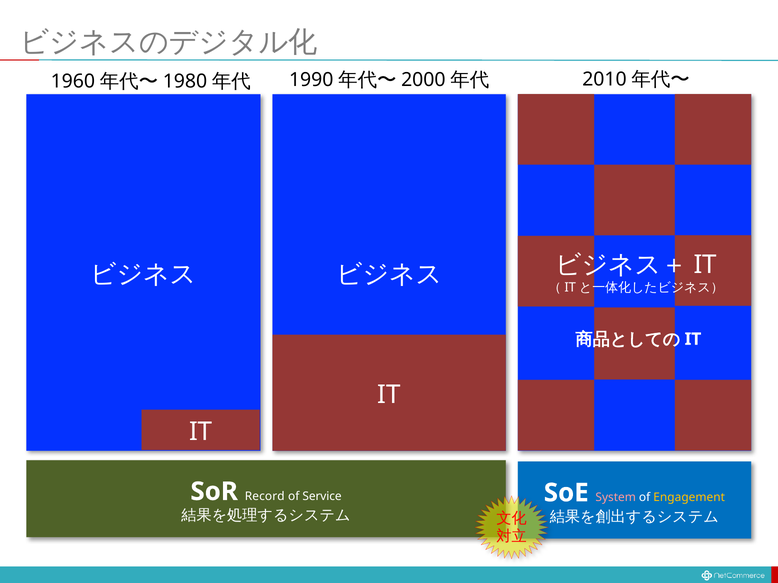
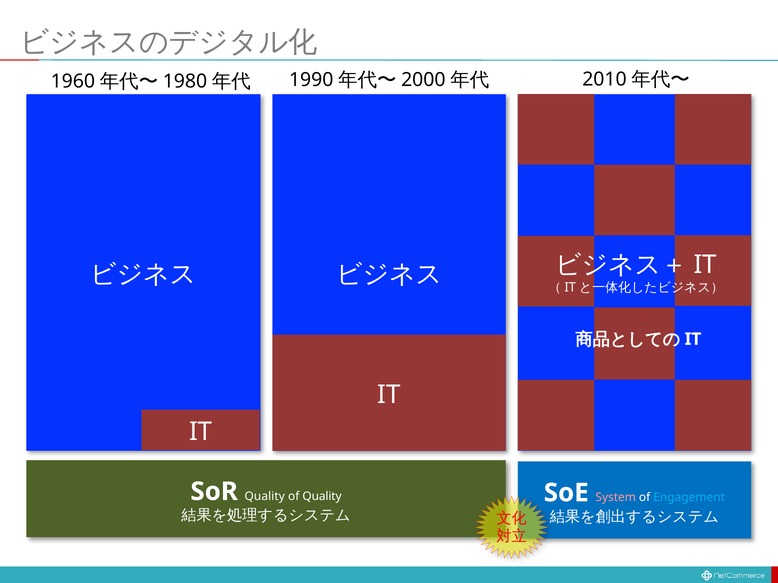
SoR Record: Record -> Quality
of Service: Service -> Quality
Engagement colour: yellow -> light blue
